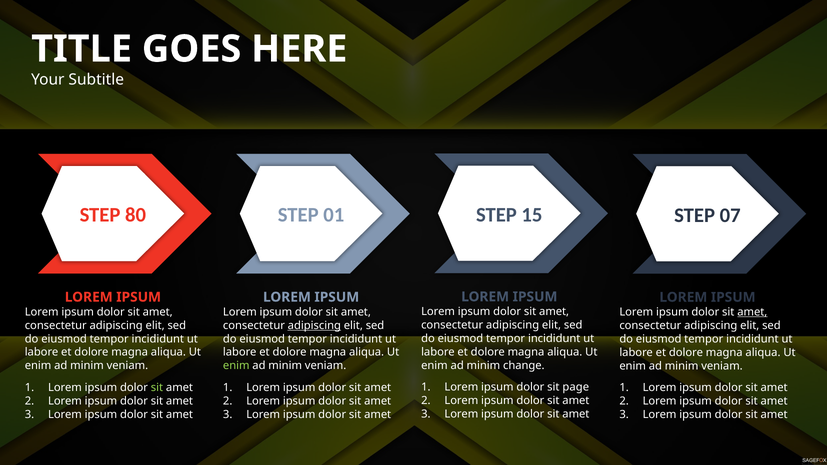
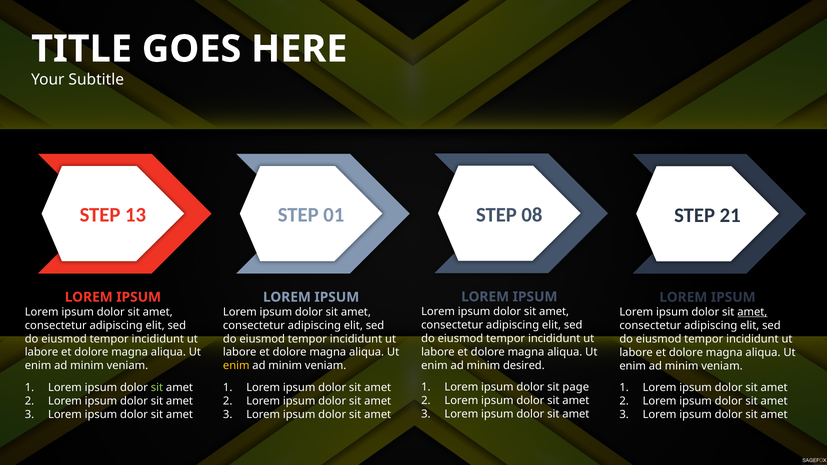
15: 15 -> 08
80: 80 -> 13
07: 07 -> 21
adipiscing at (314, 325) underline: present -> none
change: change -> desired
enim at (236, 366) colour: light green -> yellow
